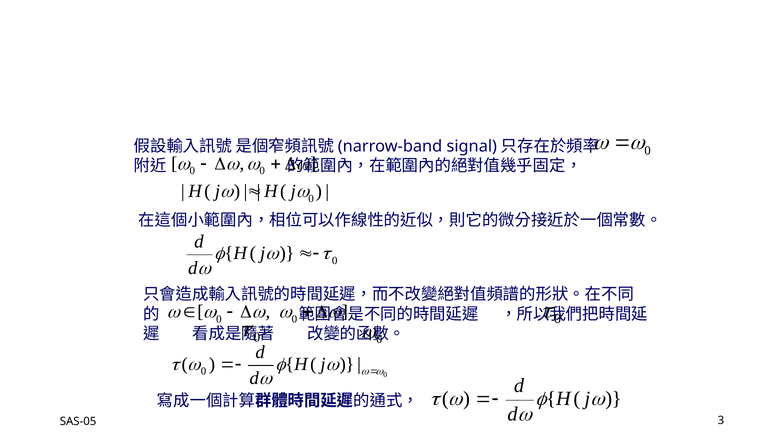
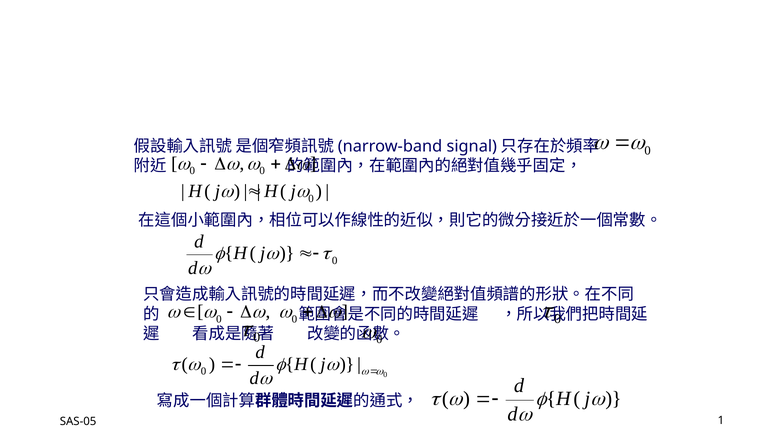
3: 3 -> 1
